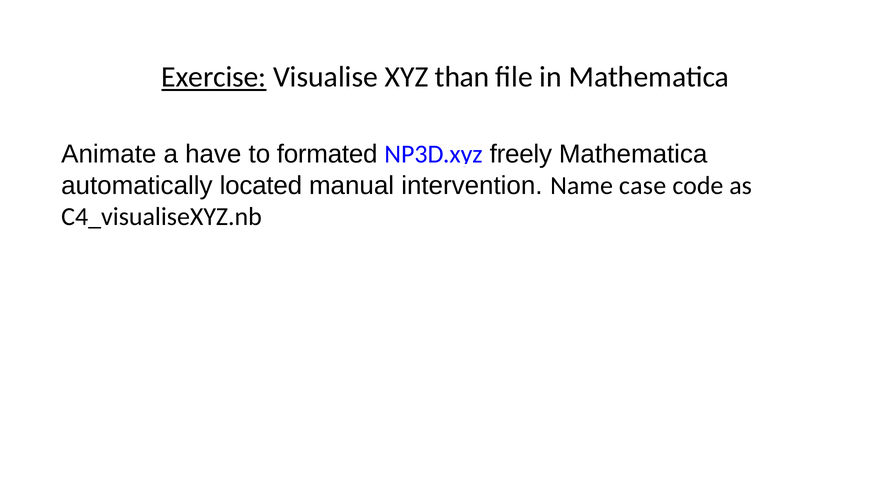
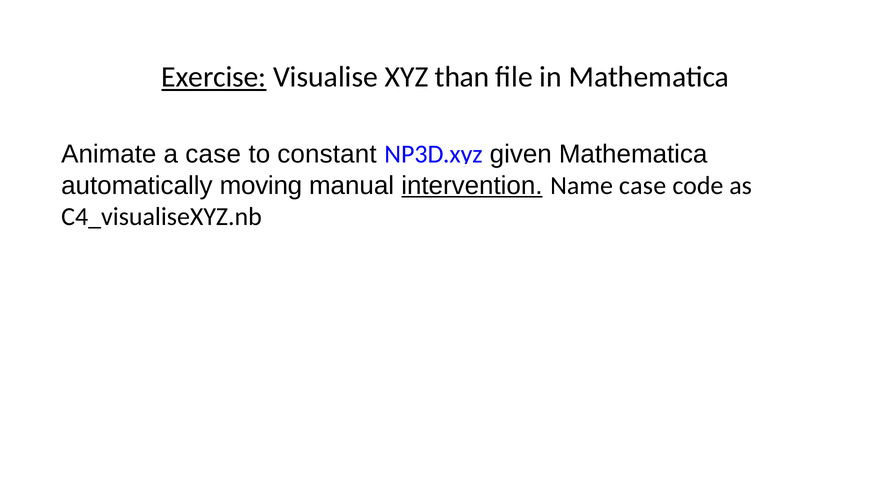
a have: have -> case
formated: formated -> constant
freely: freely -> given
located: located -> moving
intervention underline: none -> present
